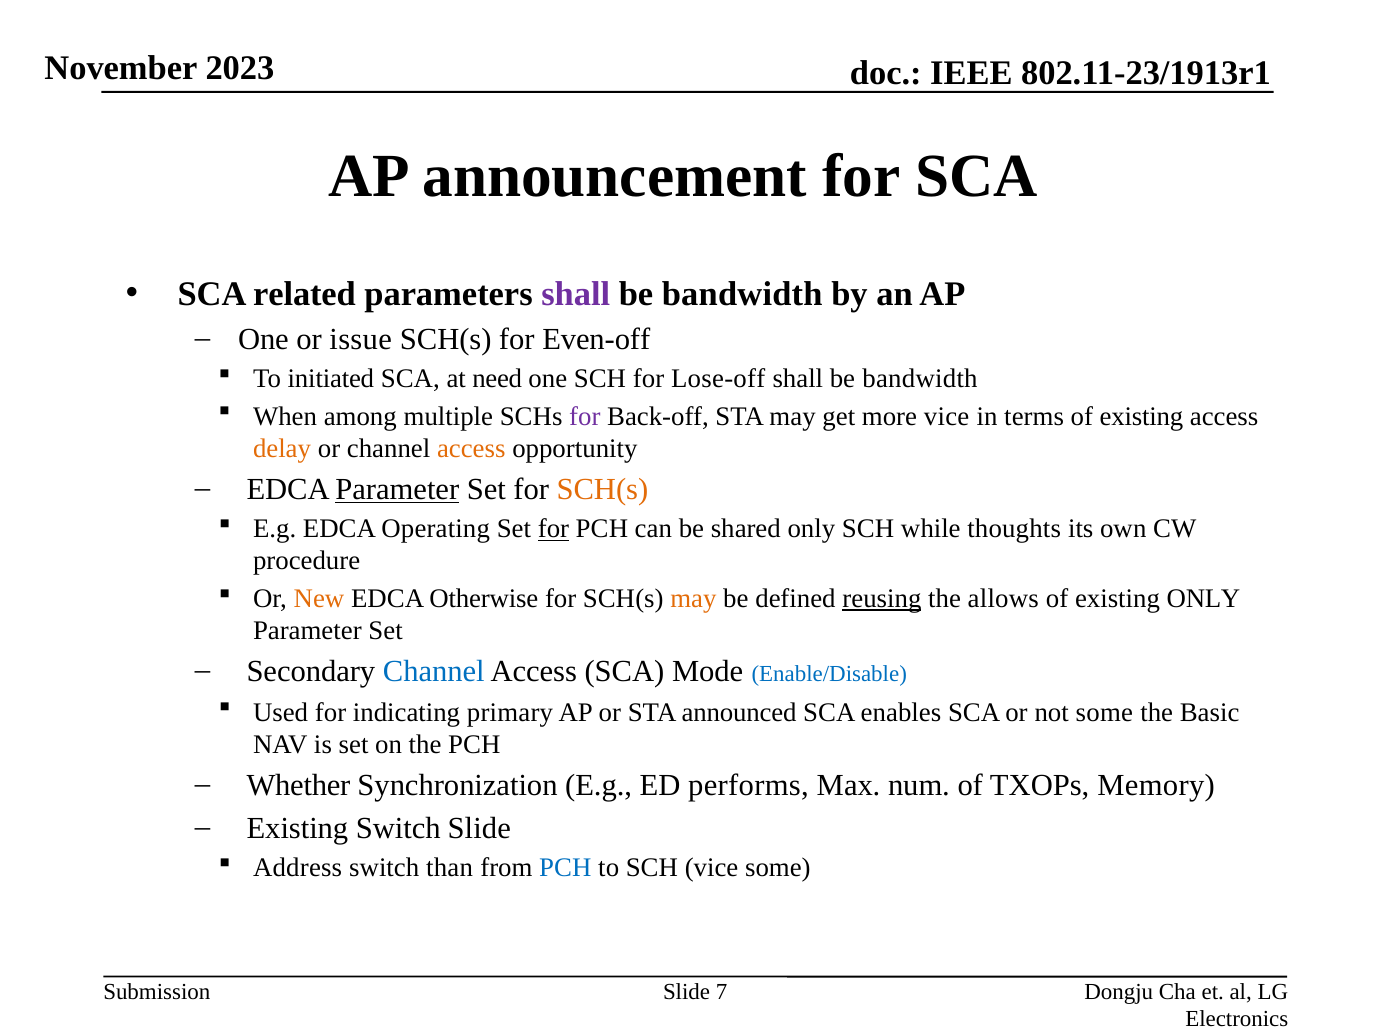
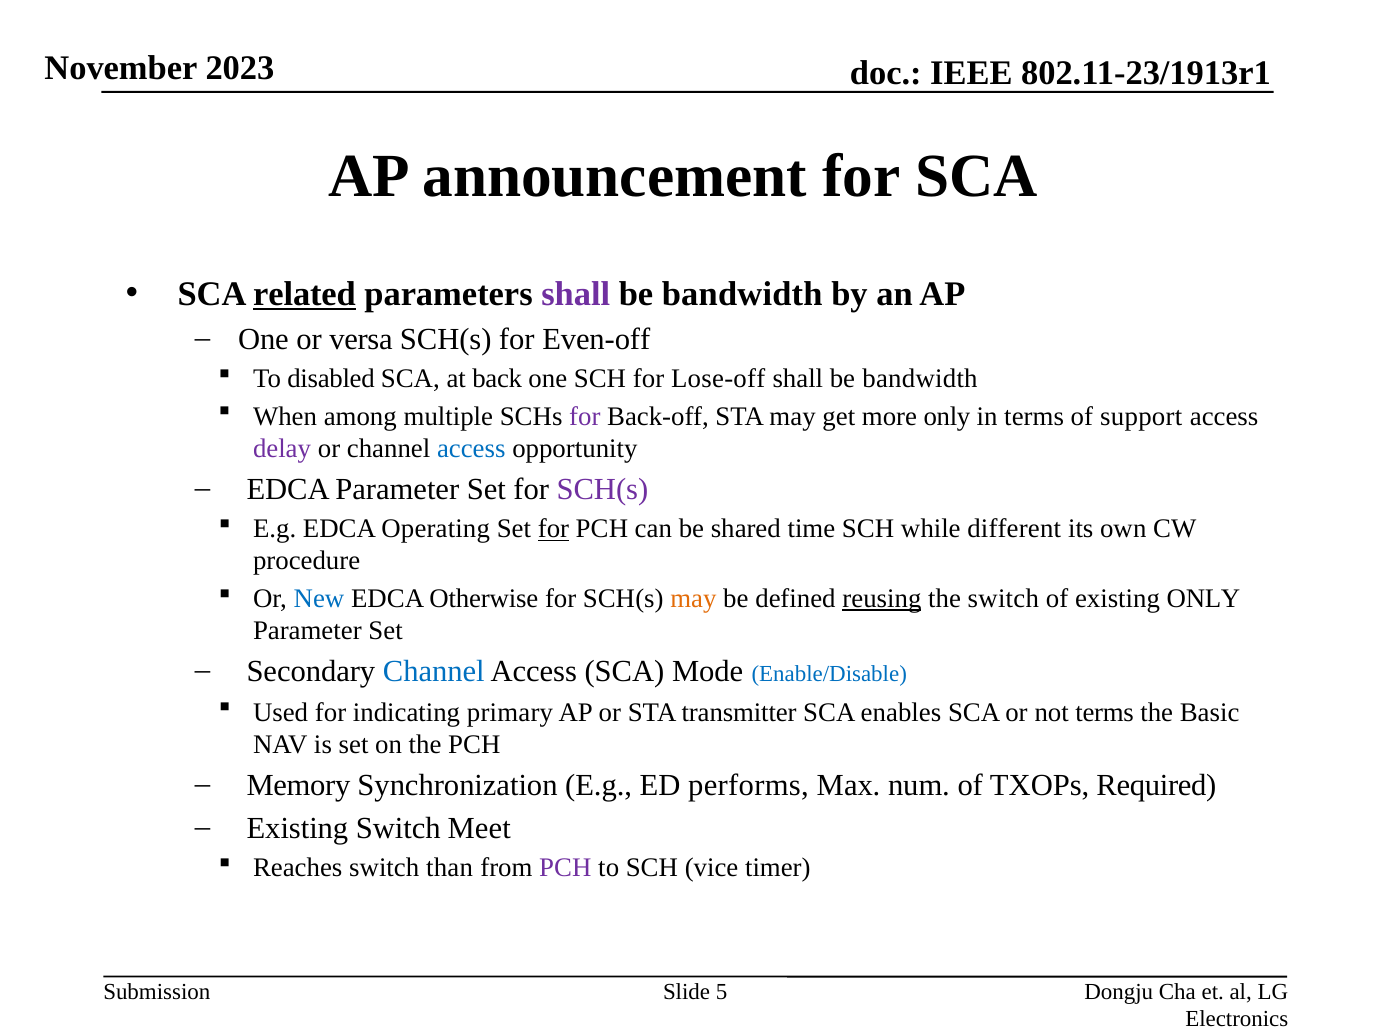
related underline: none -> present
issue: issue -> versa
initiated: initiated -> disabled
need: need -> back
more vice: vice -> only
terms of existing: existing -> support
delay colour: orange -> purple
access at (471, 449) colour: orange -> blue
Parameter at (397, 489) underline: present -> none
SCH(s at (602, 489) colour: orange -> purple
shared only: only -> time
thoughts: thoughts -> different
New colour: orange -> blue
the allows: allows -> switch
announced: announced -> transmitter
not some: some -> terms
Whether: Whether -> Memory
Memory: Memory -> Required
Switch Slide: Slide -> Meet
Address: Address -> Reaches
PCH at (565, 868) colour: blue -> purple
vice some: some -> timer
7: 7 -> 5
